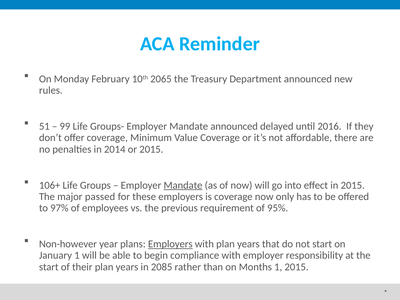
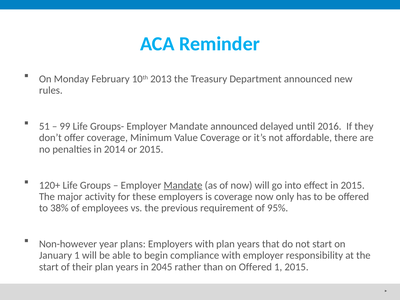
2065: 2065 -> 2013
106+: 106+ -> 120+
passed: passed -> activity
97%: 97% -> 38%
Employers at (170, 244) underline: present -> none
2085: 2085 -> 2045
on Months: Months -> Offered
